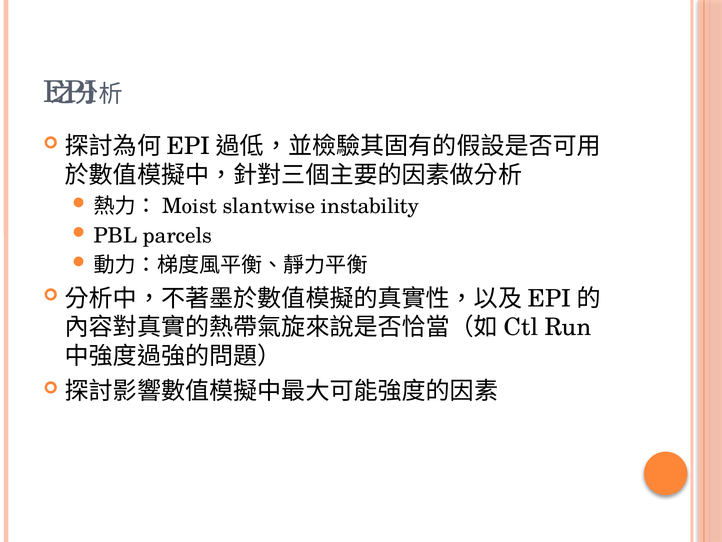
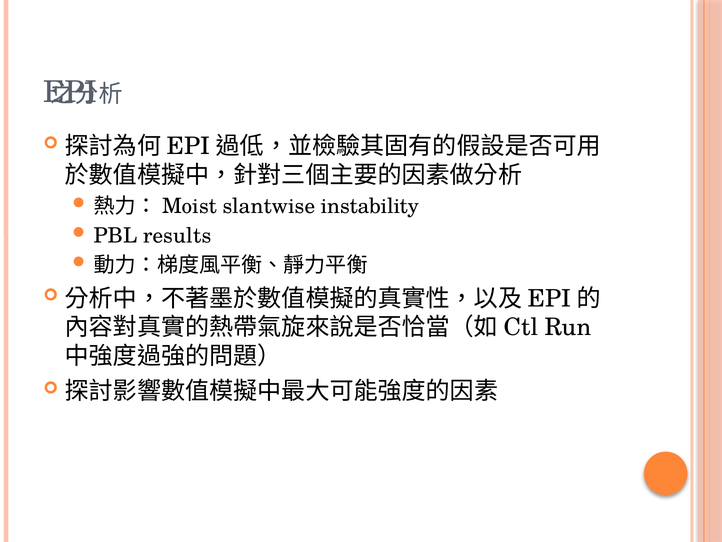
parcels: parcels -> results
